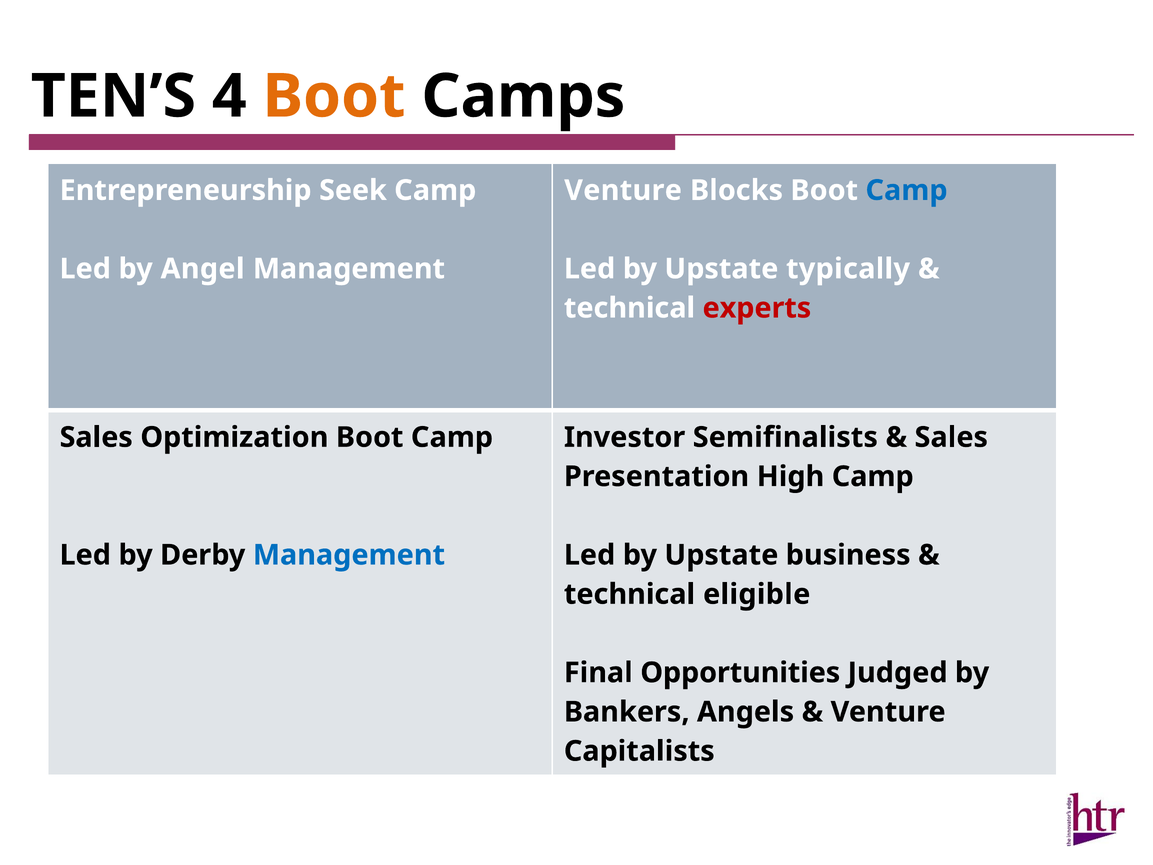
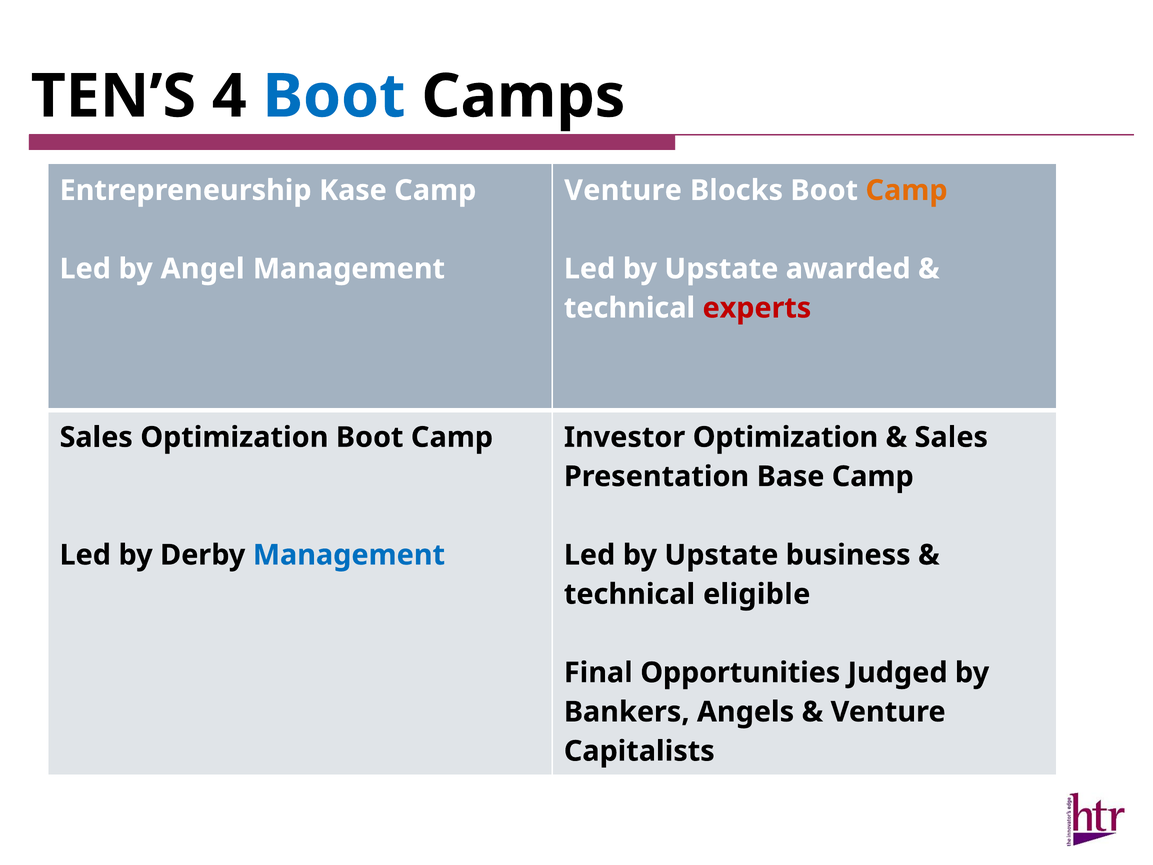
Boot at (334, 96) colour: orange -> blue
Seek: Seek -> Kase
Camp at (907, 190) colour: blue -> orange
typically: typically -> awarded
Investor Semifinalists: Semifinalists -> Optimization
High: High -> Base
